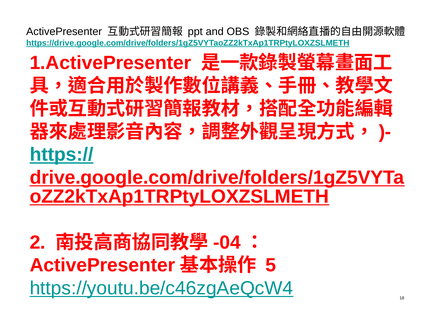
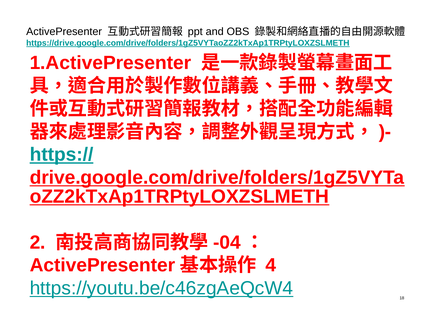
5: 5 -> 4
